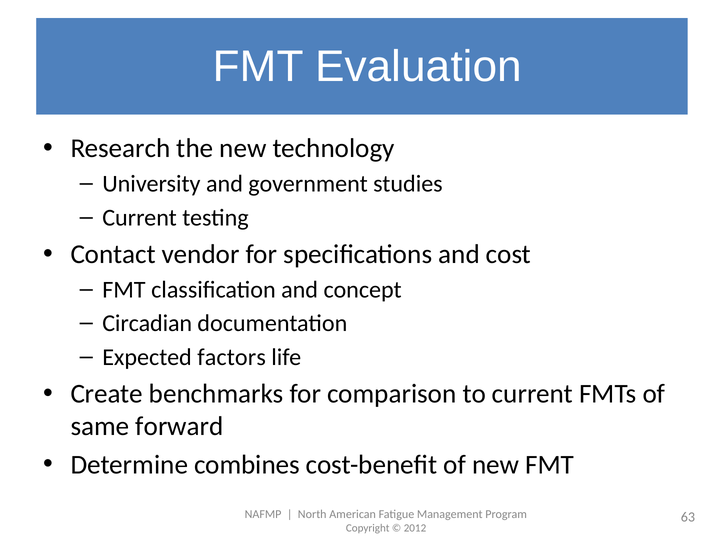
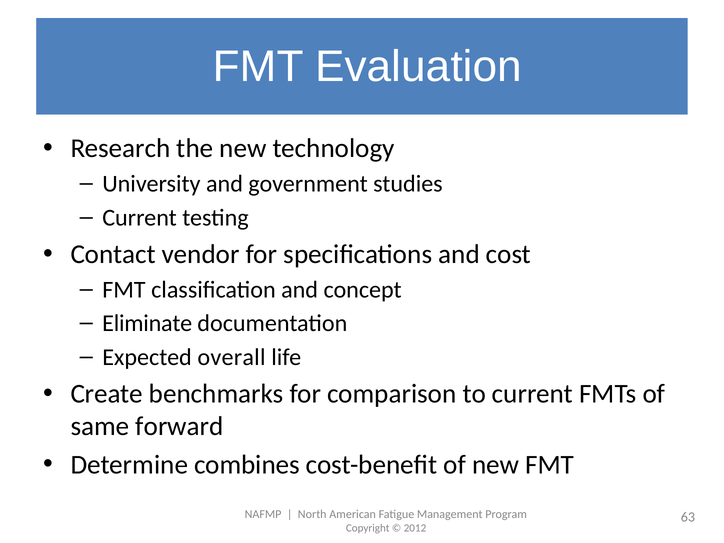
Circadian: Circadian -> Eliminate
factors: factors -> overall
